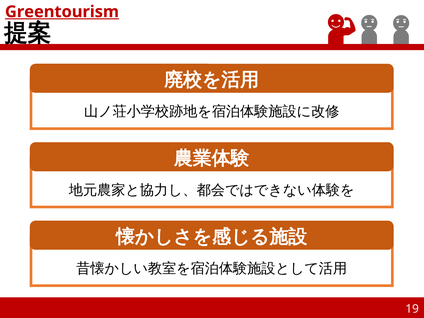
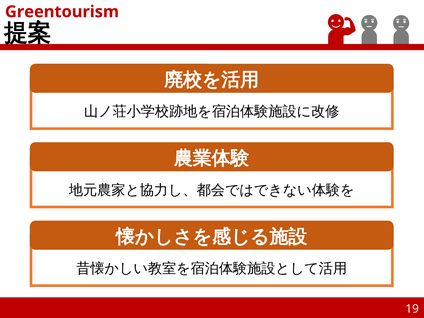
Greentourism underline: present -> none
